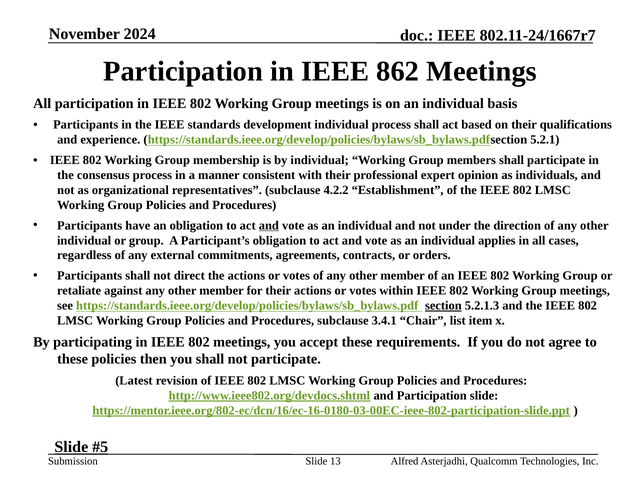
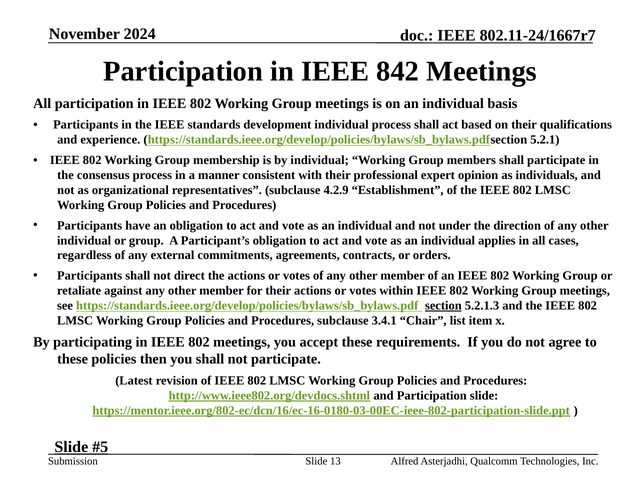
862: 862 -> 842
4.2.2: 4.2.2 -> 4.2.9
and at (269, 225) underline: present -> none
